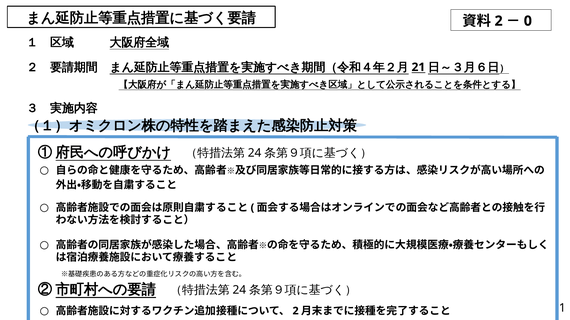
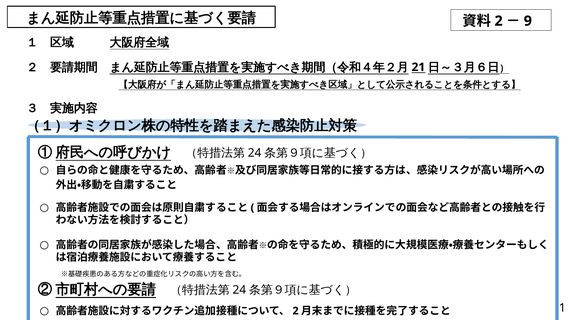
0: 0 -> 9
